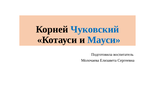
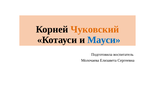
Чуковский colour: blue -> orange
